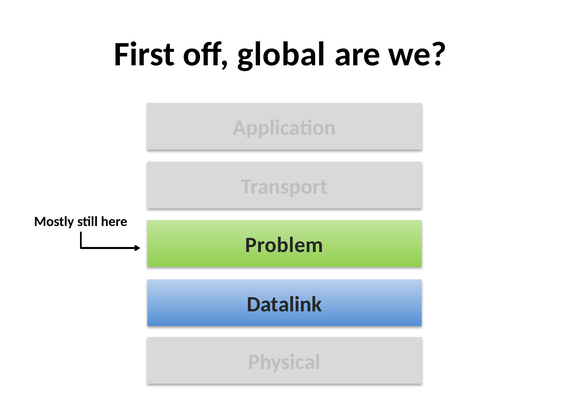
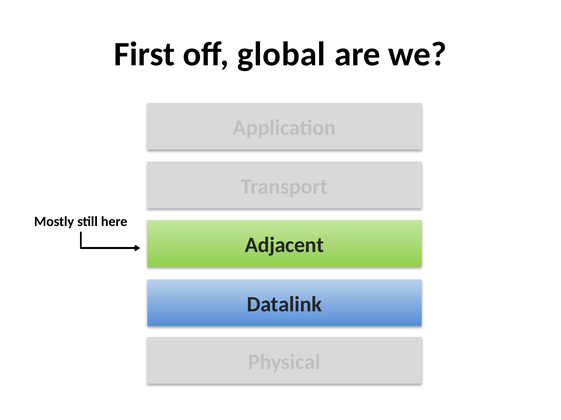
Problem: Problem -> Adjacent
